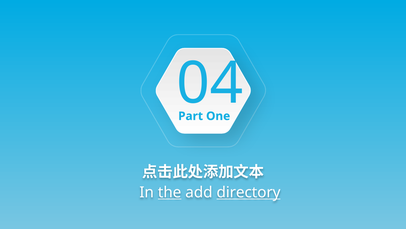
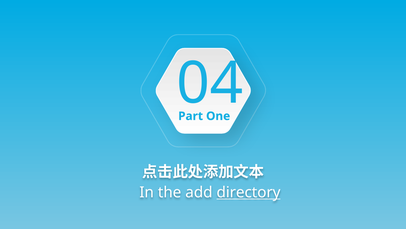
the underline: present -> none
